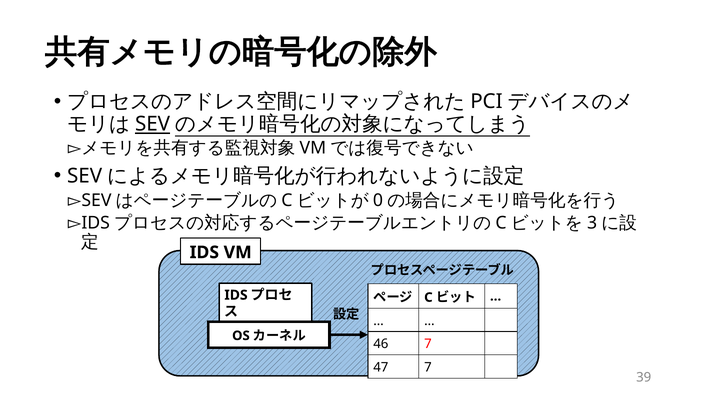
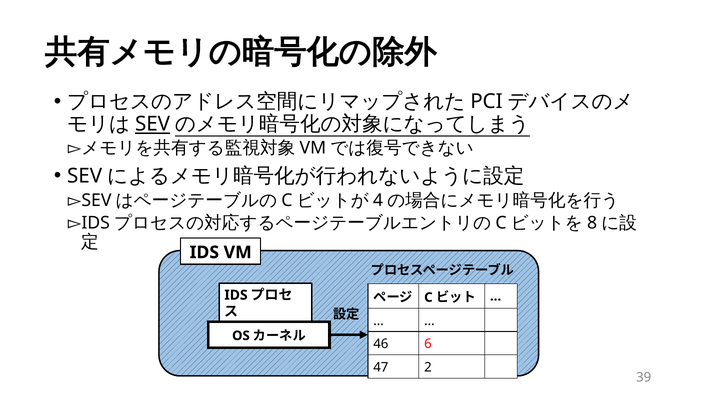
0: 0 -> 4
3: 3 -> 8
46 7: 7 -> 6
47 7: 7 -> 2
